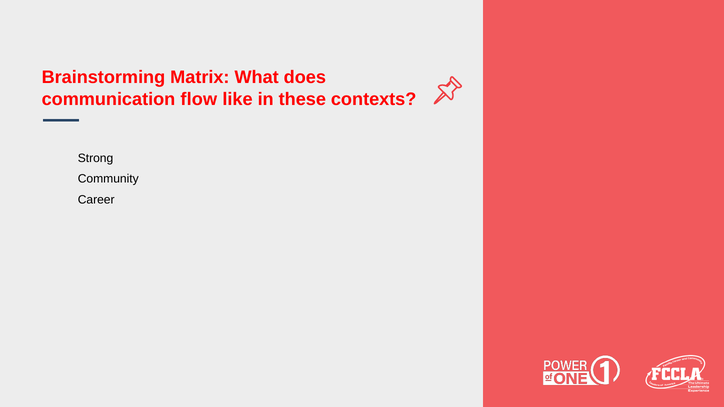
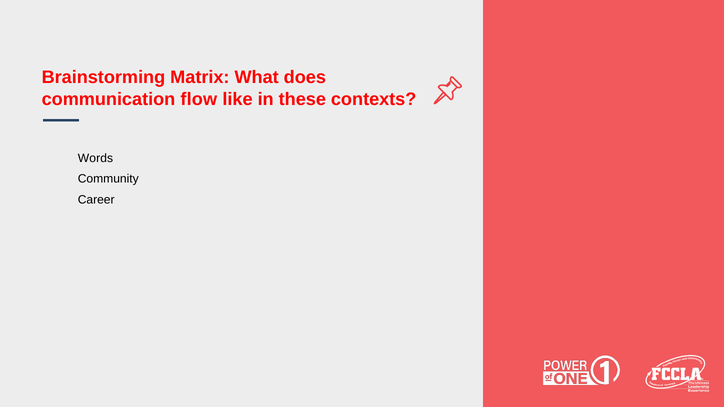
Strong: Strong -> Words
